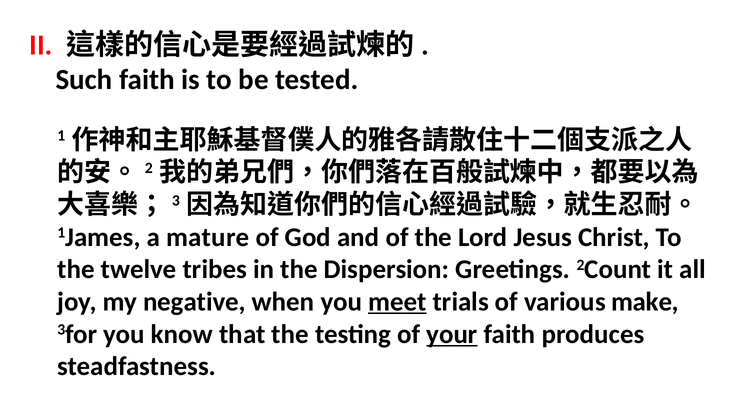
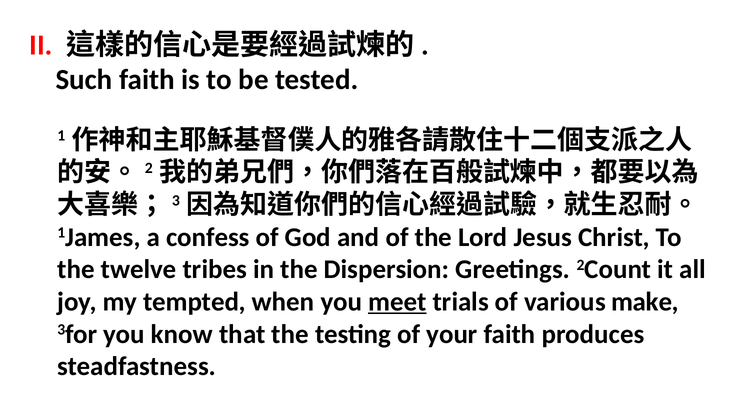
mature: mature -> confess
negative: negative -> tempted
your underline: present -> none
